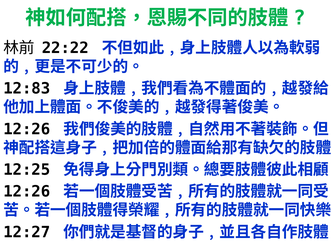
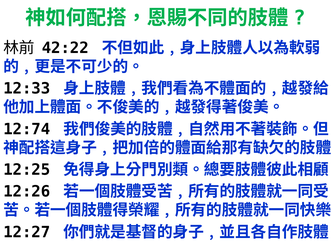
22:22: 22:22 -> 42:22
12:83: 12:83 -> 12:33
12:26 at (27, 129): 12:26 -> 12:74
